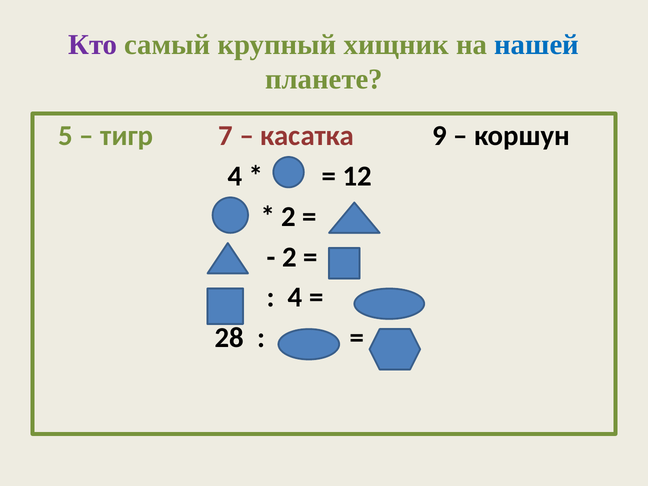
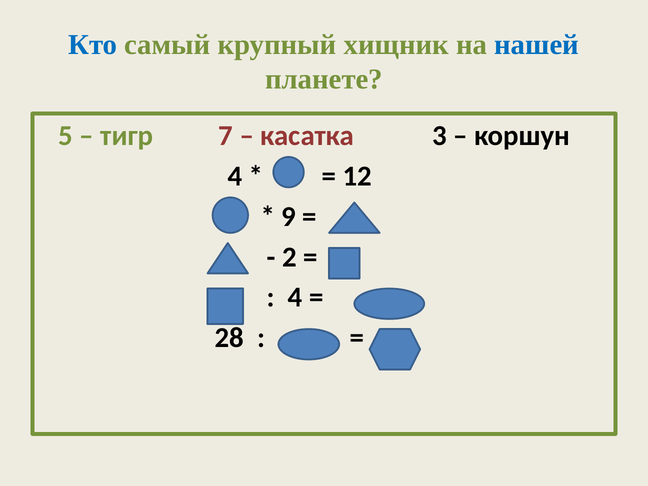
Кто colour: purple -> blue
9: 9 -> 3
2 at (289, 217): 2 -> 9
